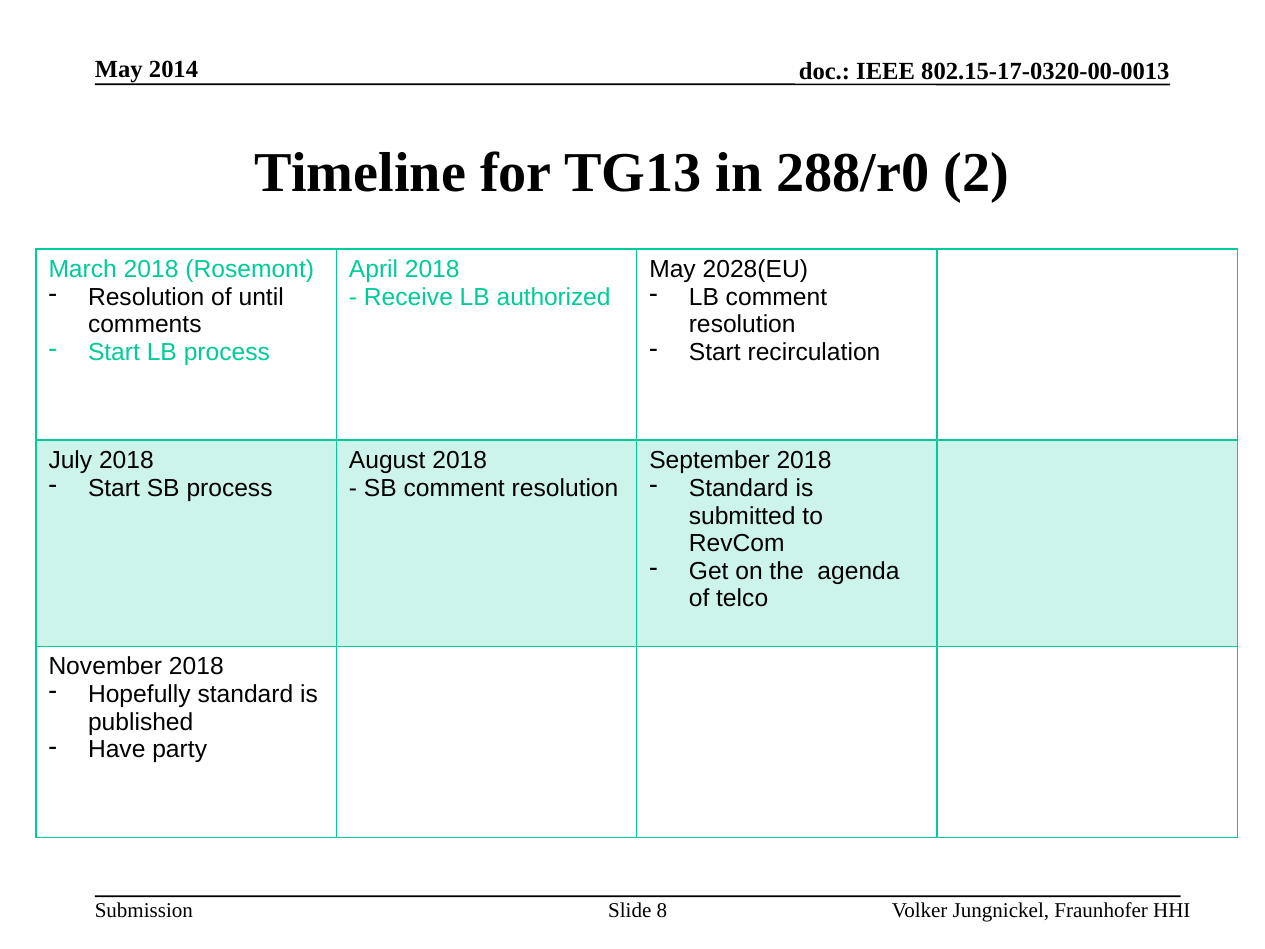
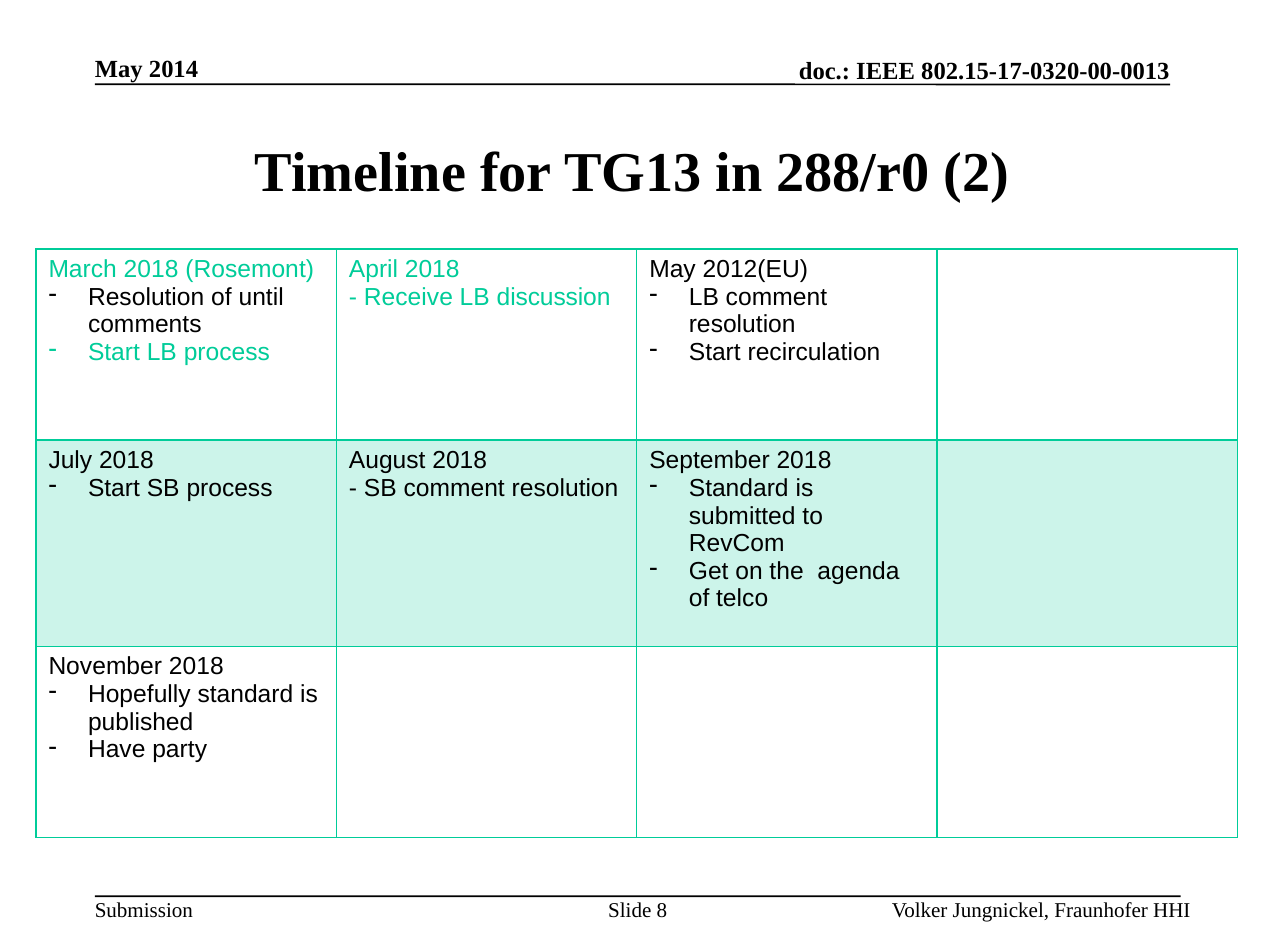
2028(EU: 2028(EU -> 2012(EU
authorized: authorized -> discussion
